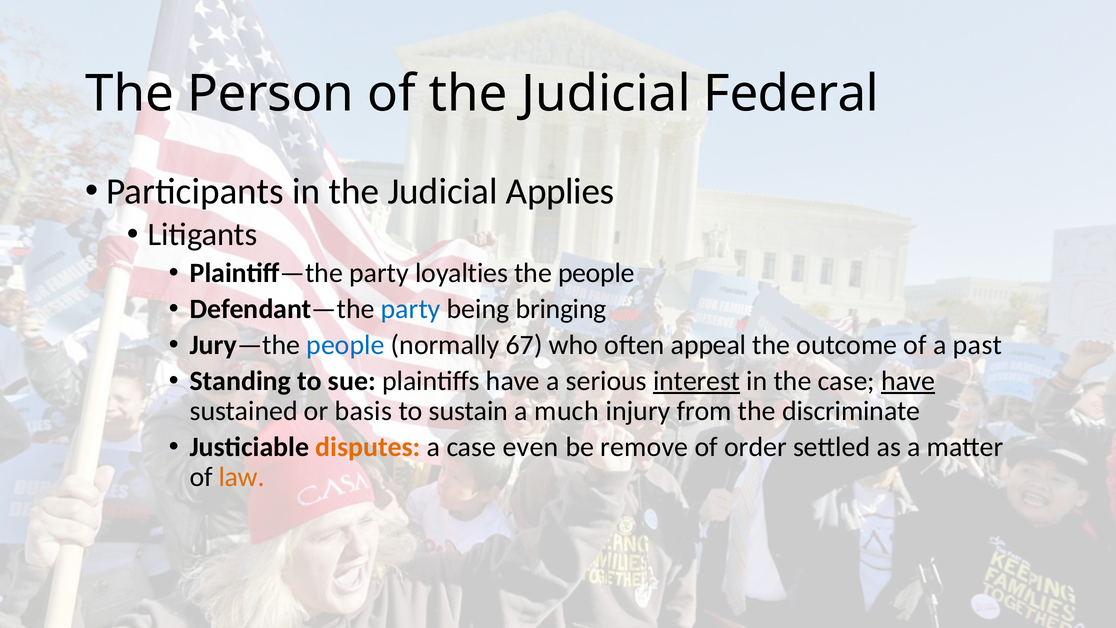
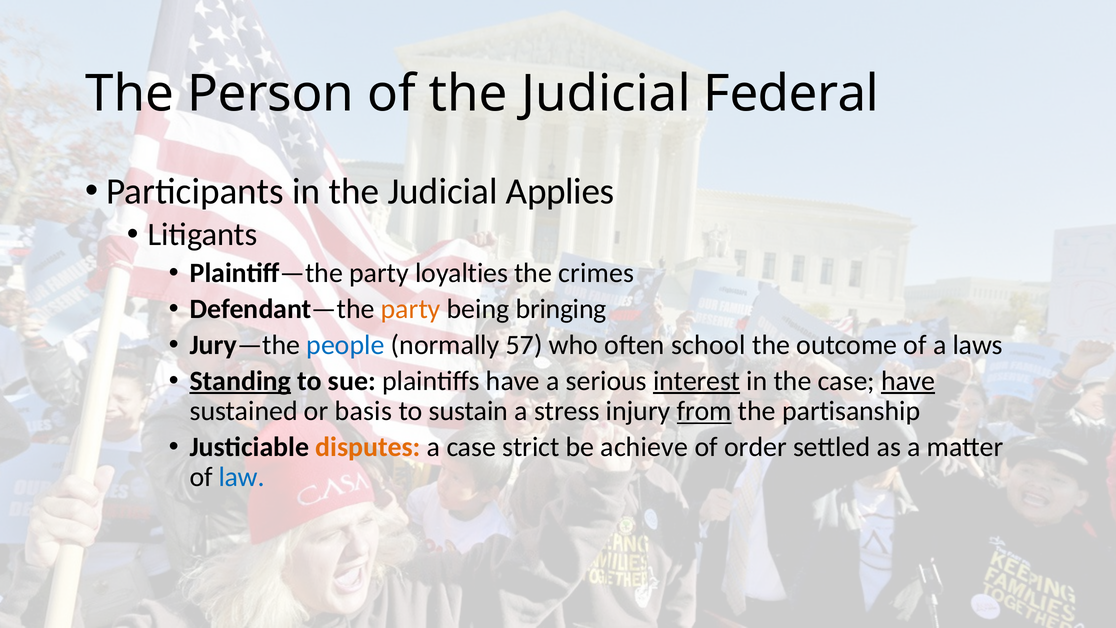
the people: people -> crimes
party at (411, 309) colour: blue -> orange
67: 67 -> 57
appeal: appeal -> school
past: past -> laws
Standing underline: none -> present
much: much -> stress
from underline: none -> present
discriminate: discriminate -> partisanship
even: even -> strict
remove: remove -> achieve
law colour: orange -> blue
